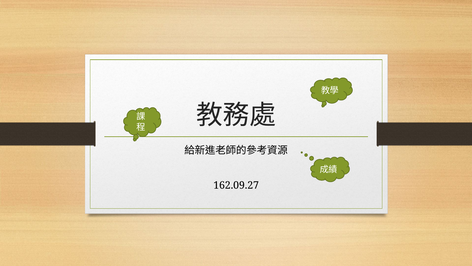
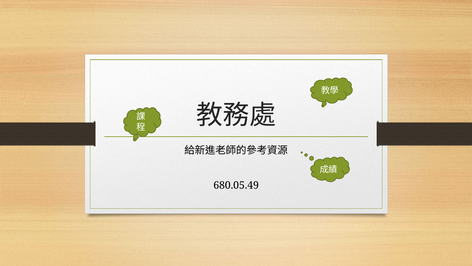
162.09.27: 162.09.27 -> 680.05.49
